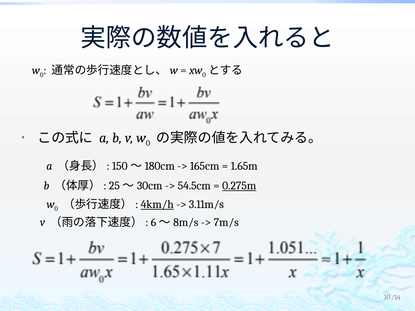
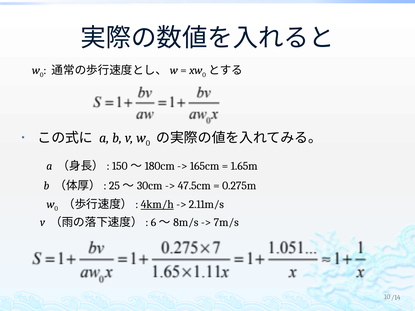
54.5cm: 54.5cm -> 47.5cm
0.275m underline: present -> none
3.11m/s: 3.11m/s -> 2.11m/s
